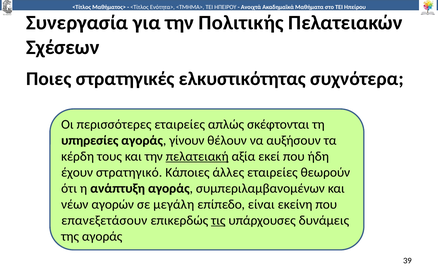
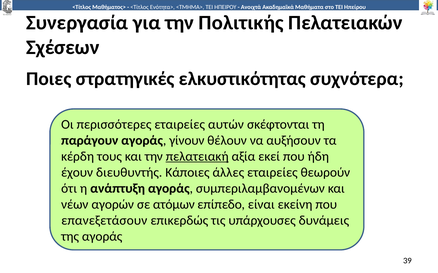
απλώς: απλώς -> αυτών
υπηρεσίες: υπηρεσίες -> παράγουν
στρατηγικό: στρατηγικό -> διευθυντής
μεγάλη: μεγάλη -> ατόμων
τις underline: present -> none
